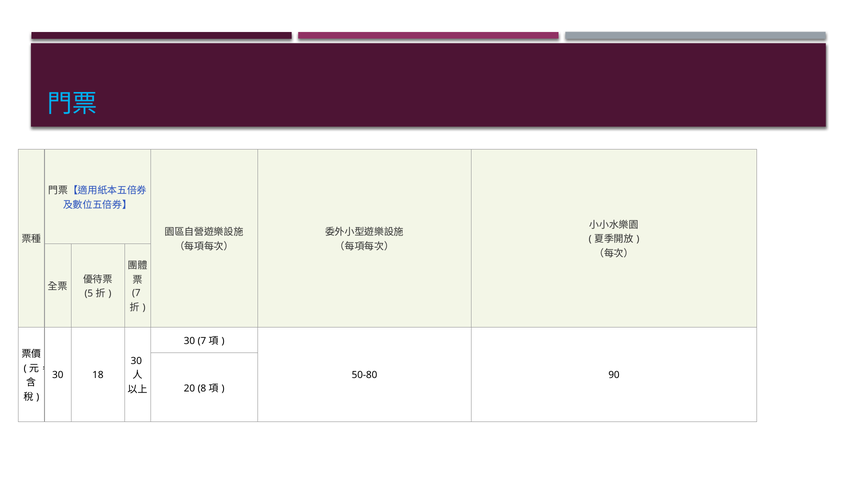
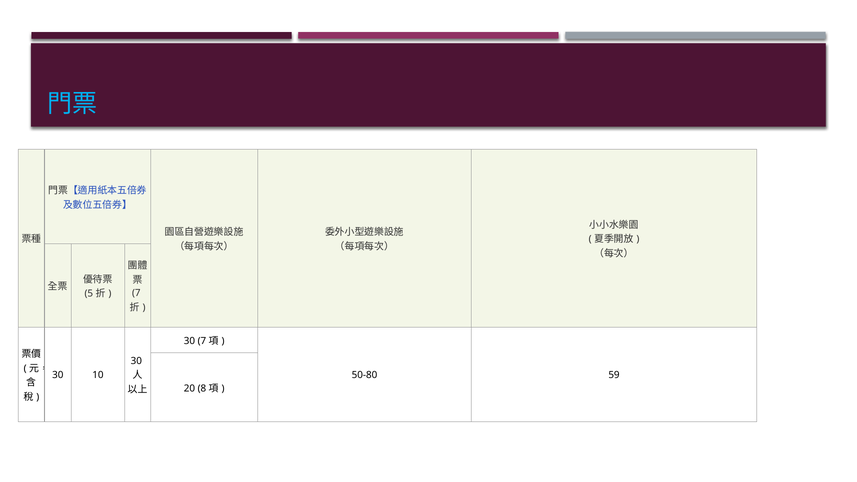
18: 18 -> 10
90: 90 -> 59
